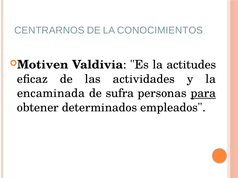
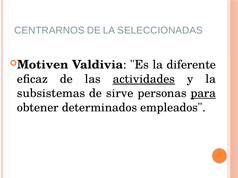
CONOCIMIENTOS: CONOCIMIENTOS -> SELECCIONADAS
actitudes: actitudes -> diferente
actividades underline: none -> present
encaminada: encaminada -> subsistemas
sufra: sufra -> sirve
